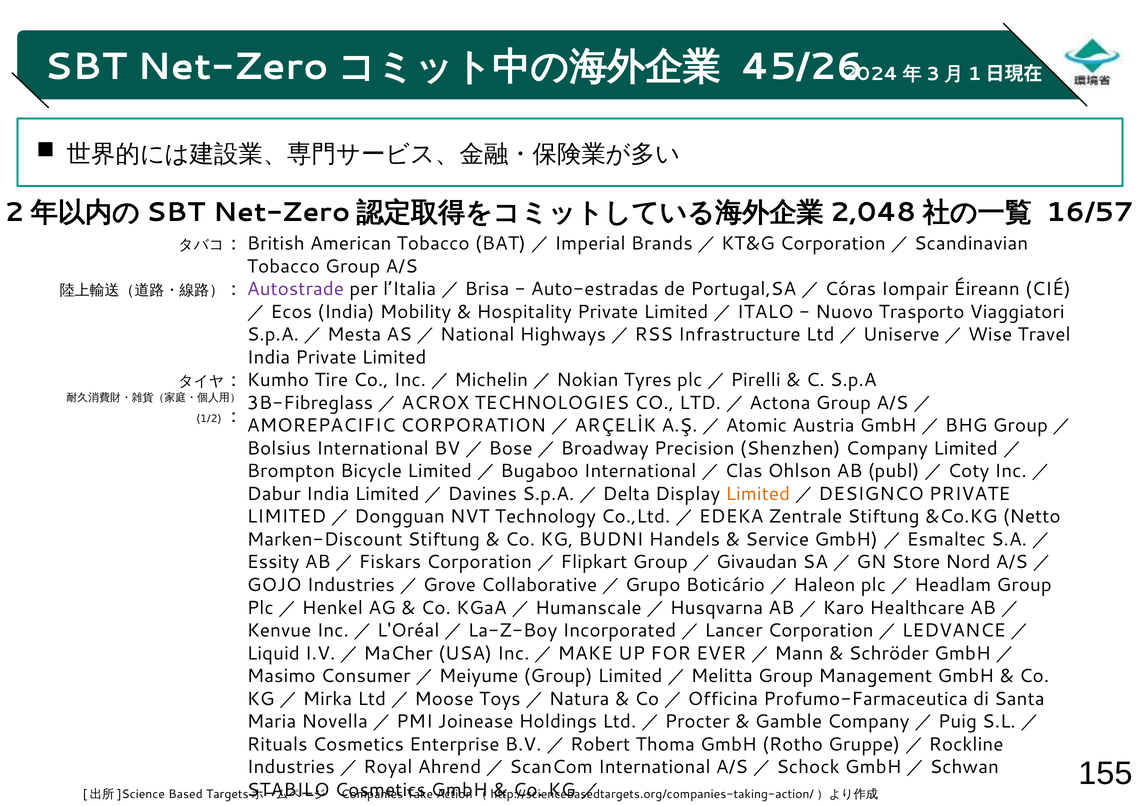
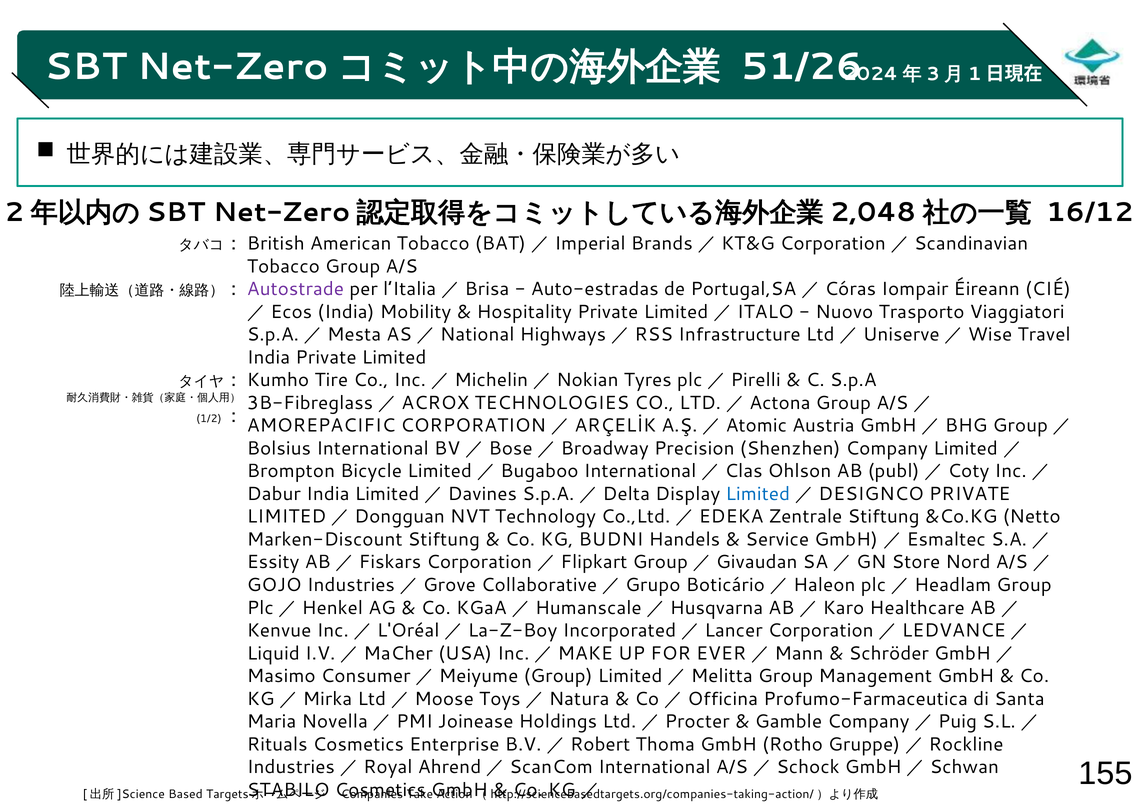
45/26: 45/26 -> 51/26
16/57: 16/57 -> 16/12
Limited at (758, 494) colour: orange -> blue
